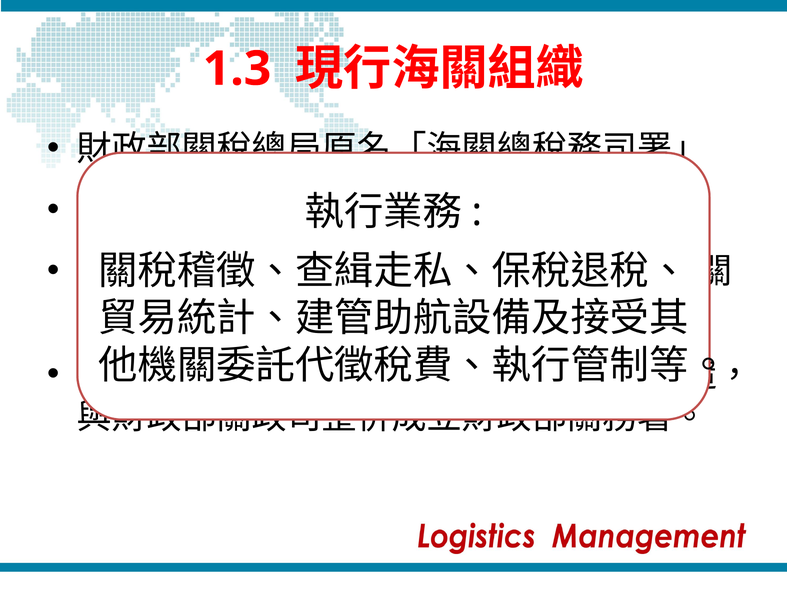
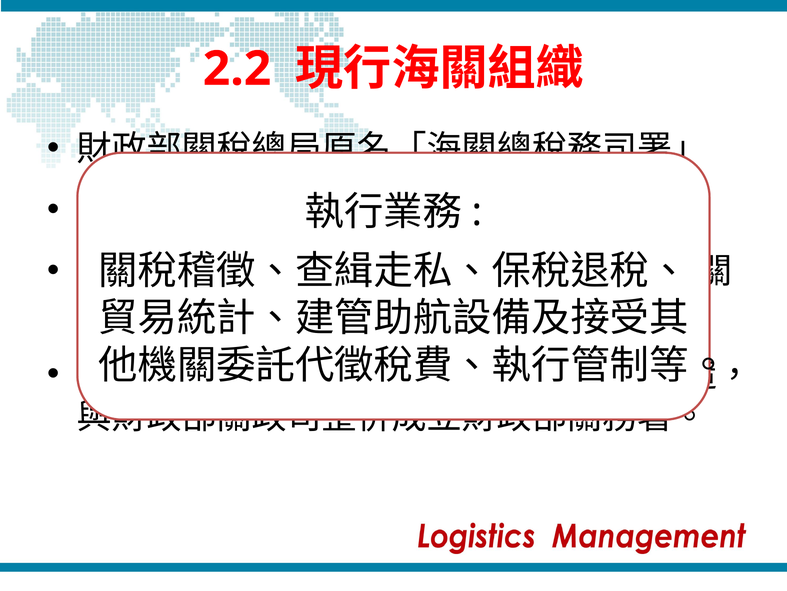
1.3: 1.3 -> 2.2
